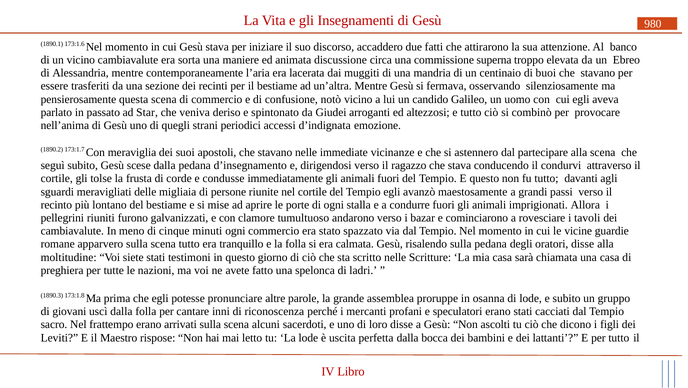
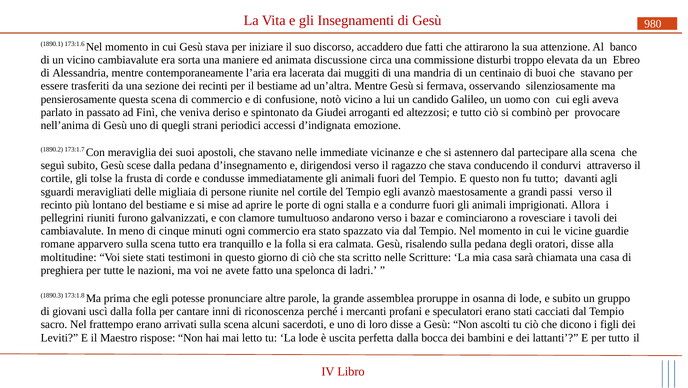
superna: superna -> disturbi
Star: Star -> Finì
